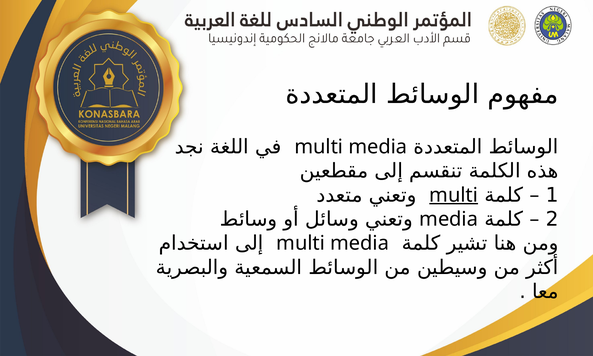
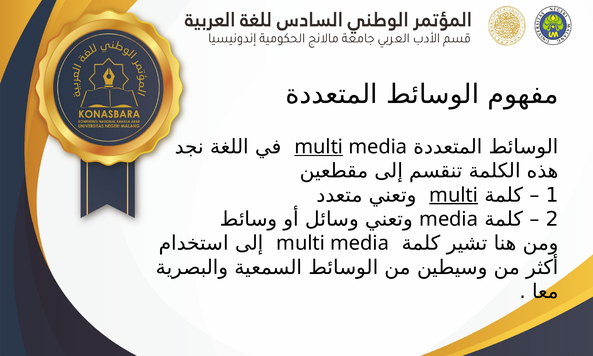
multi at (319, 147) underline: none -> present
